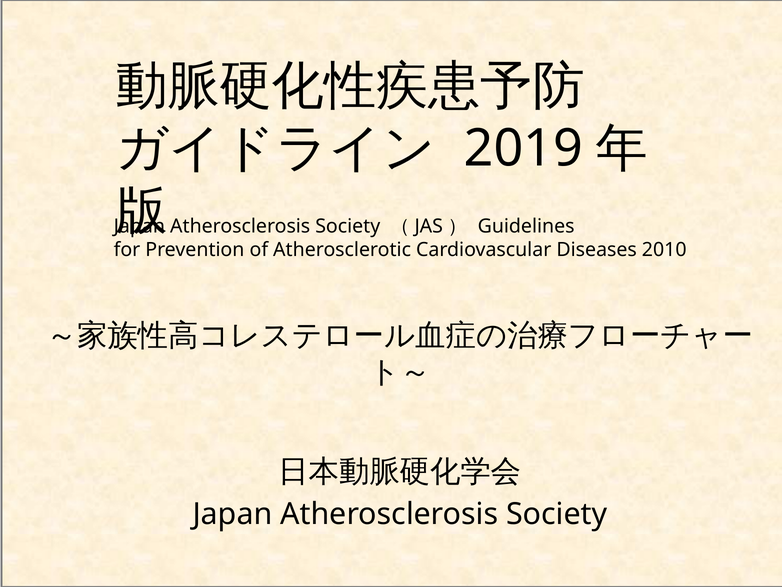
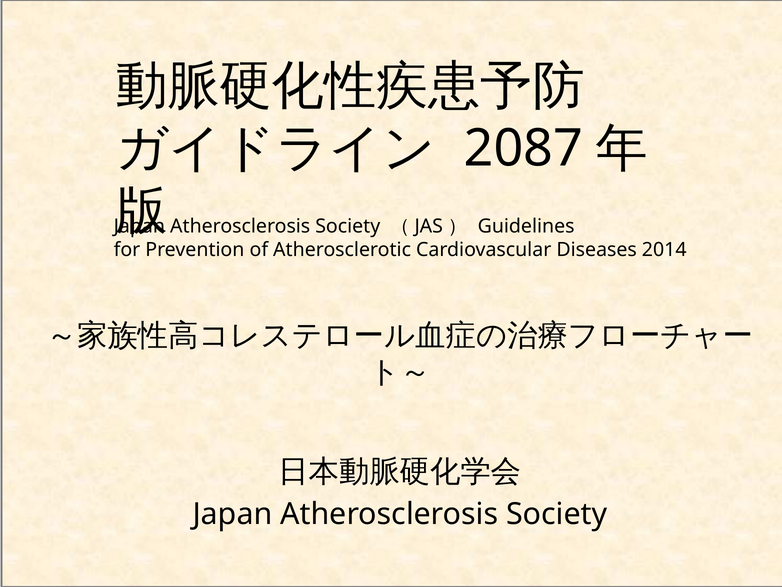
2019: 2019 -> 2087
2010: 2010 -> 2014
